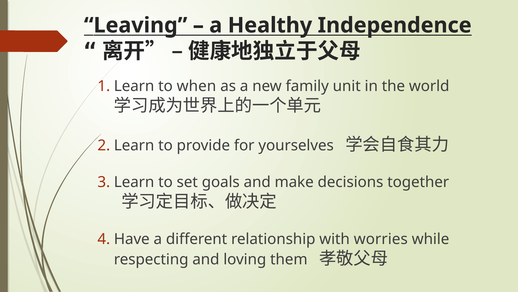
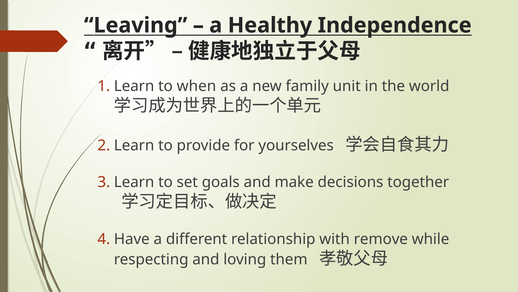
worries: worries -> remove
